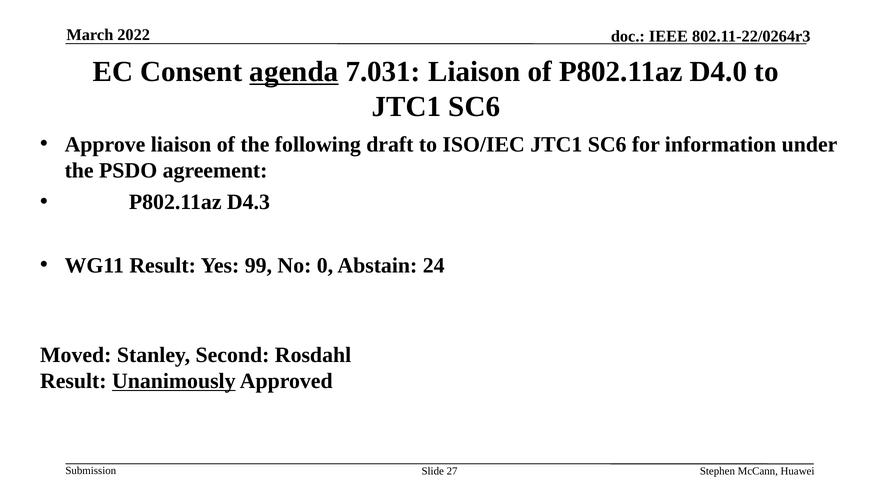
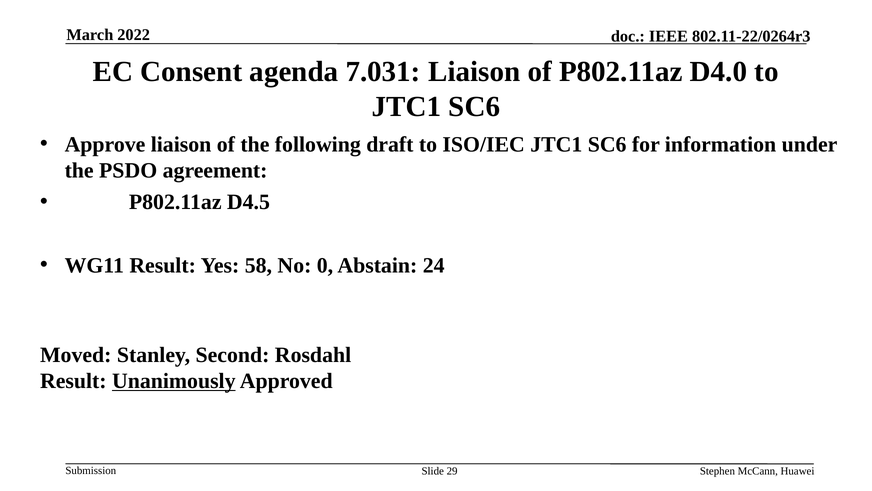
agenda underline: present -> none
D4.3: D4.3 -> D4.5
99: 99 -> 58
27: 27 -> 29
